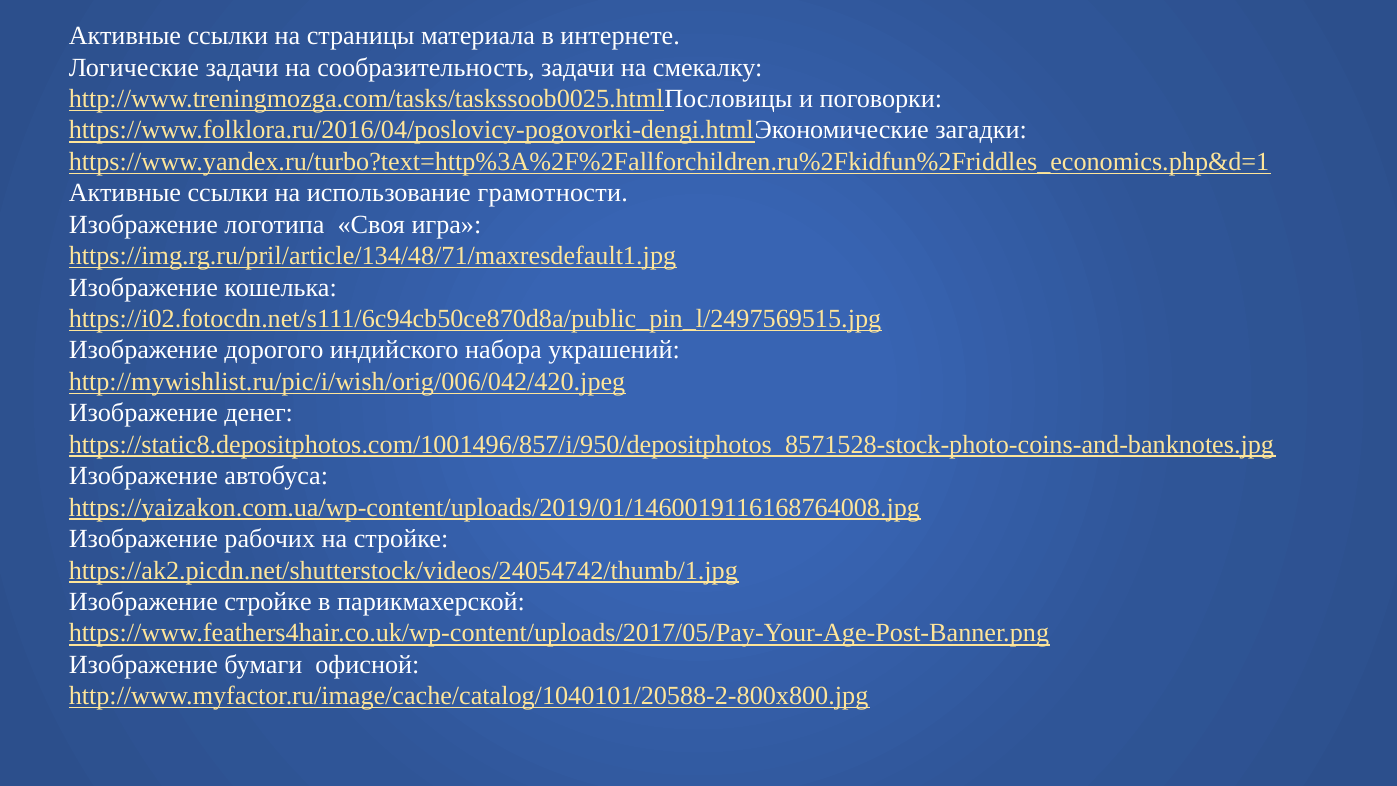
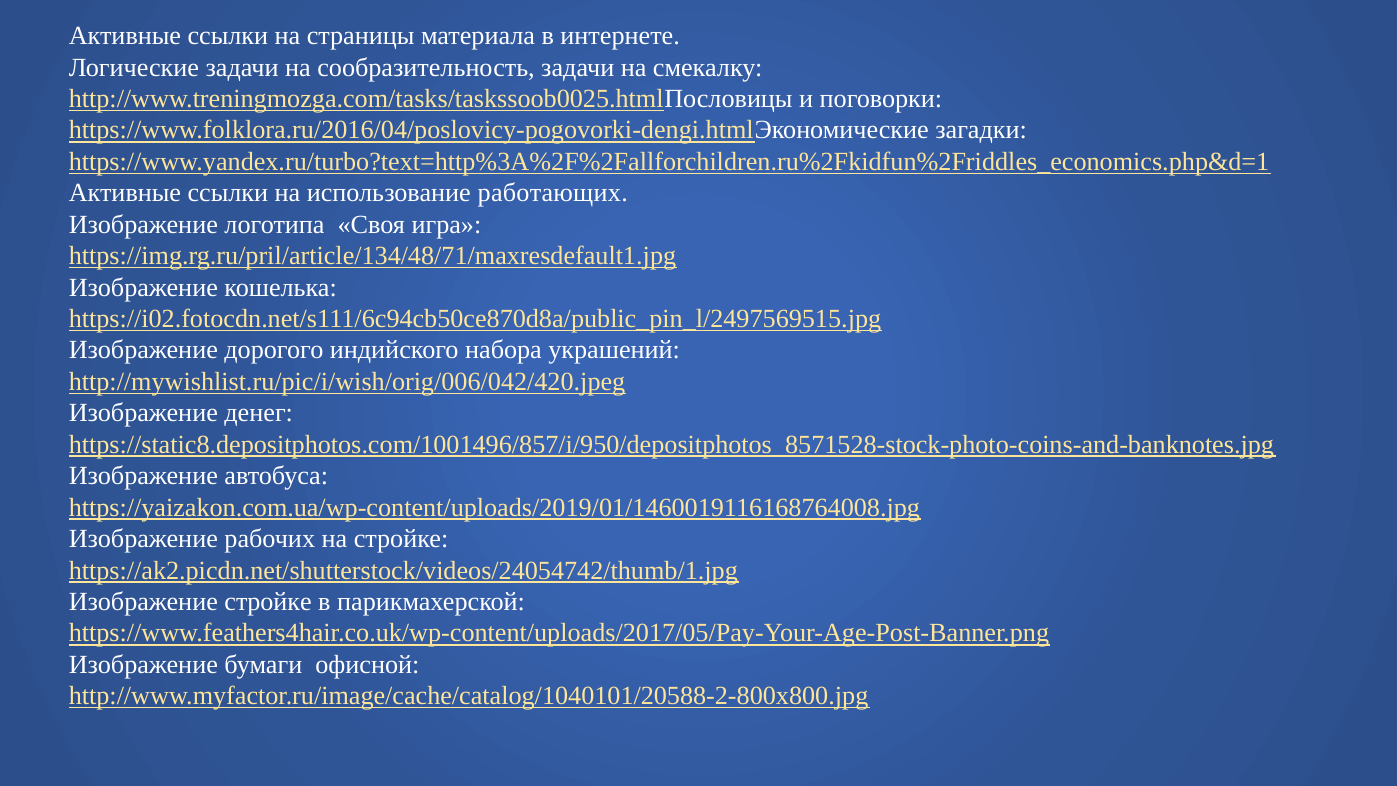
грамотности: грамотности -> работающих
